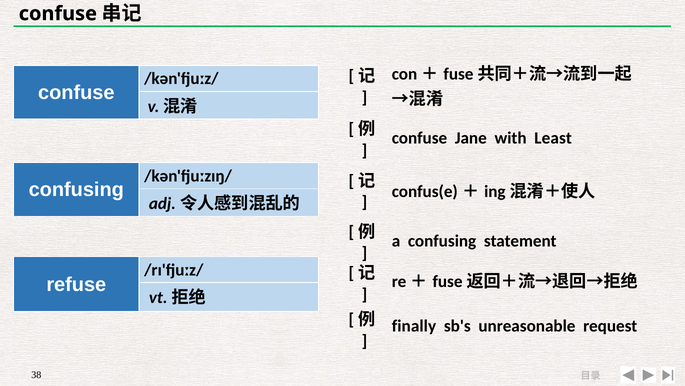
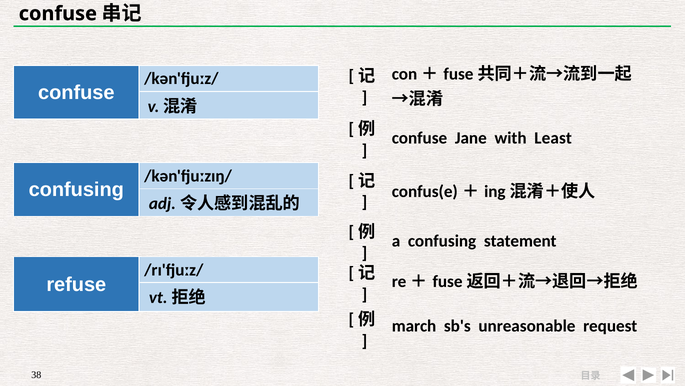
finally: finally -> march
